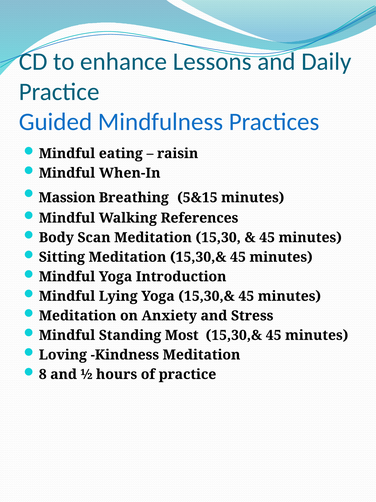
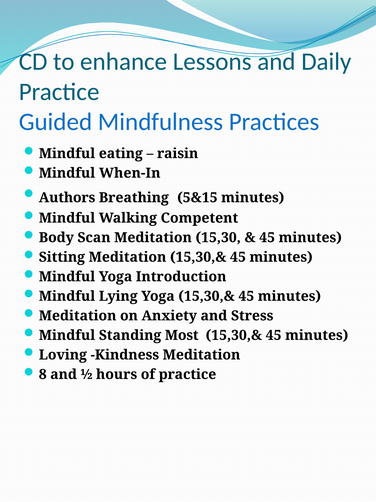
Massion: Massion -> Authors
References: References -> Competent
